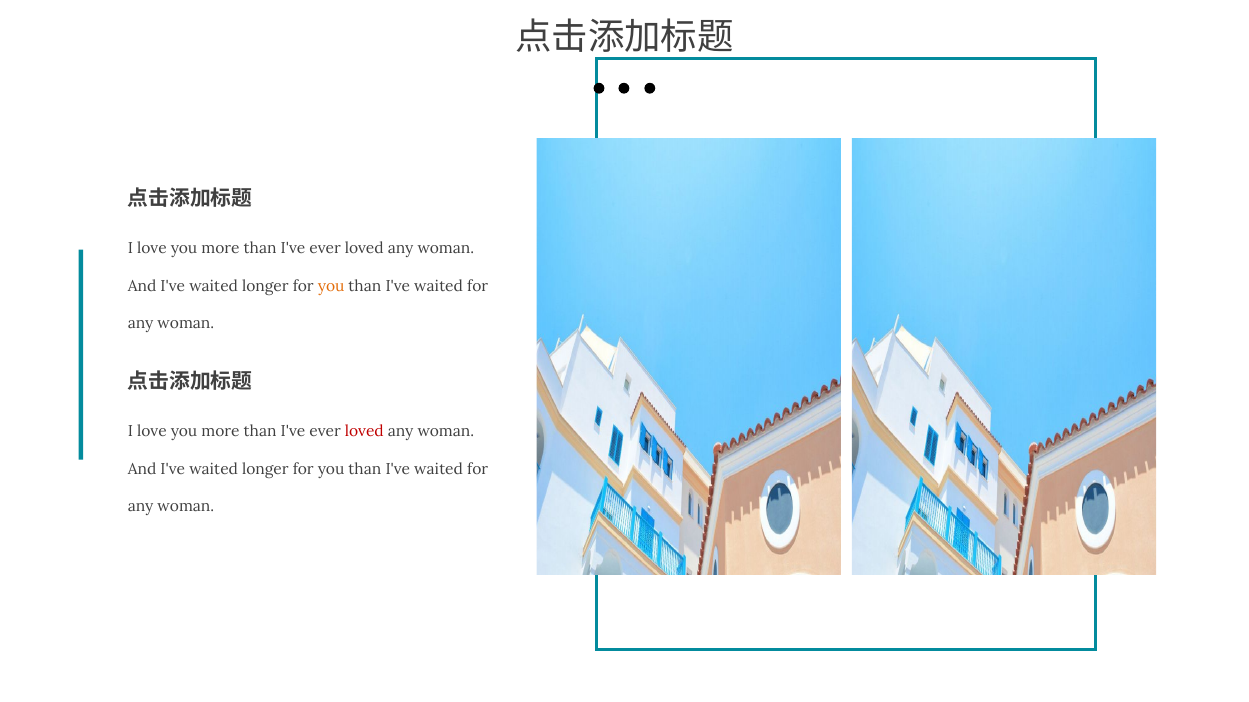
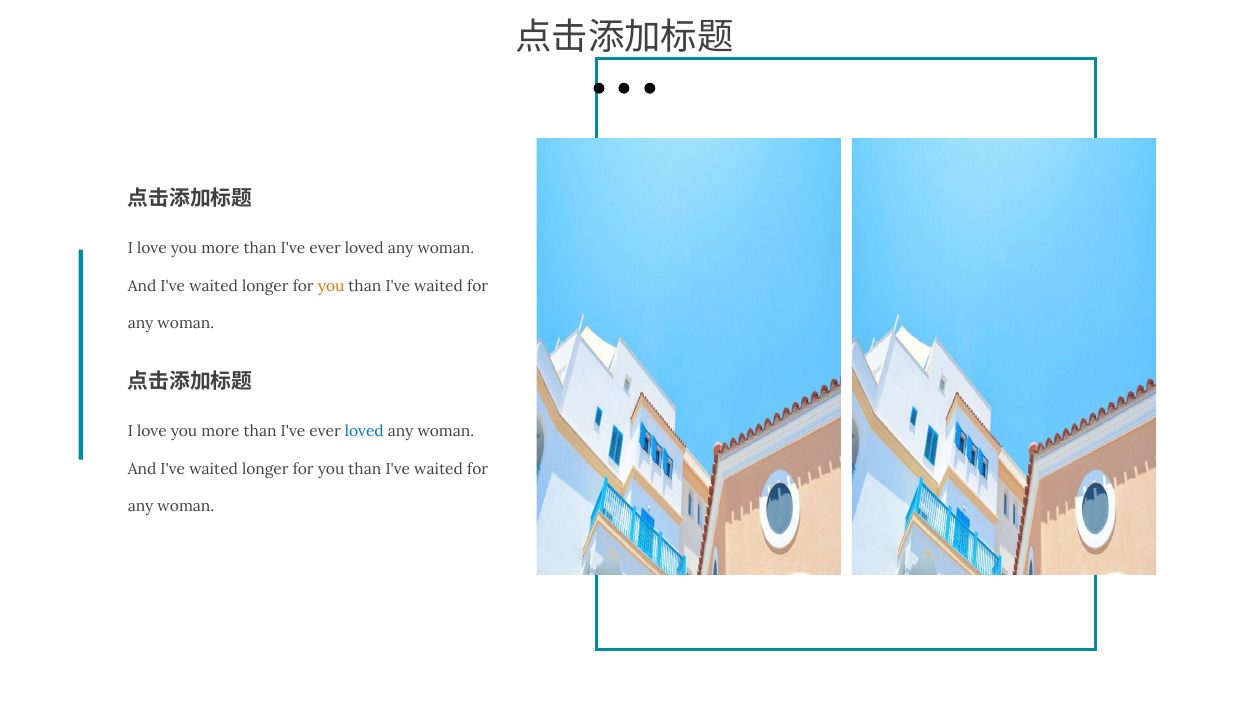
loved at (364, 432) colour: red -> blue
